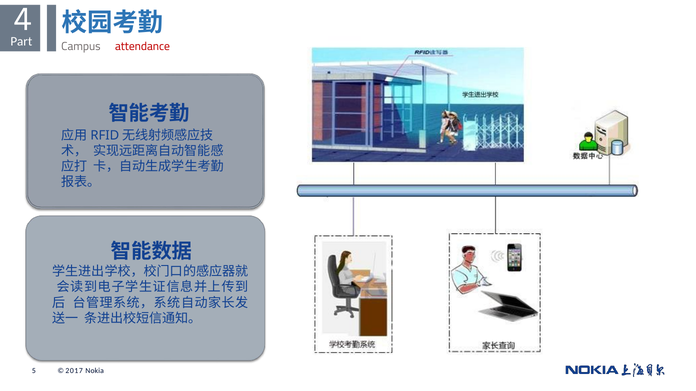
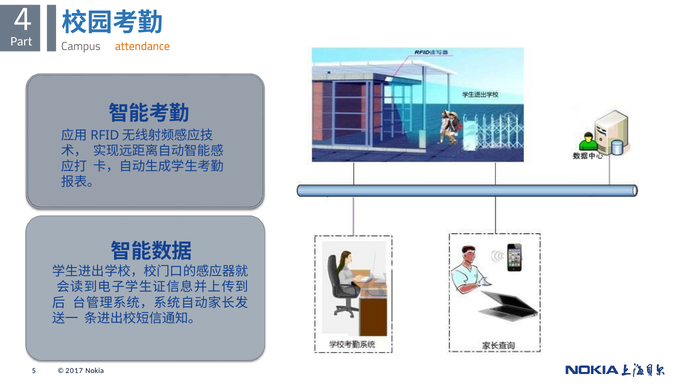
attendance colour: red -> orange
